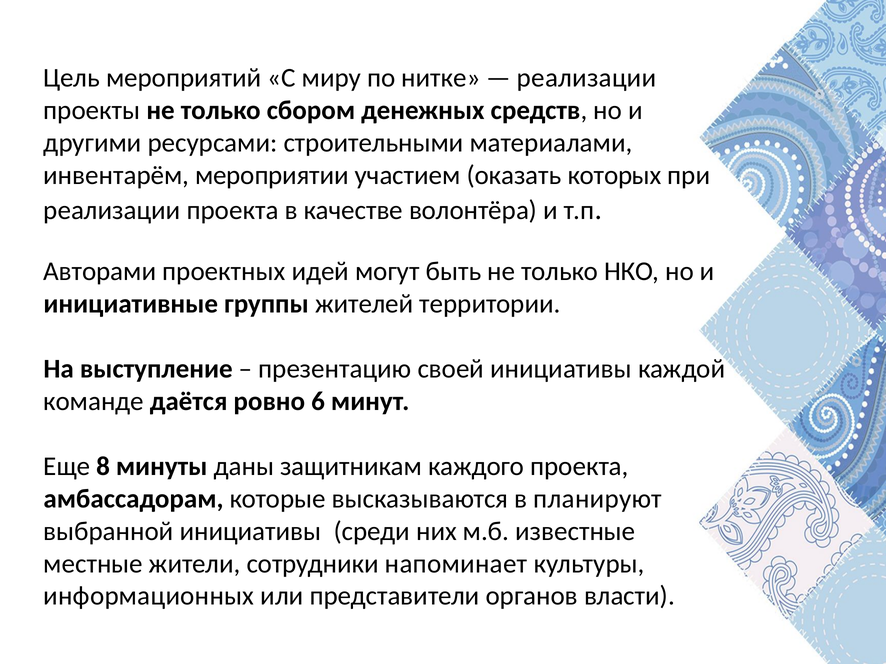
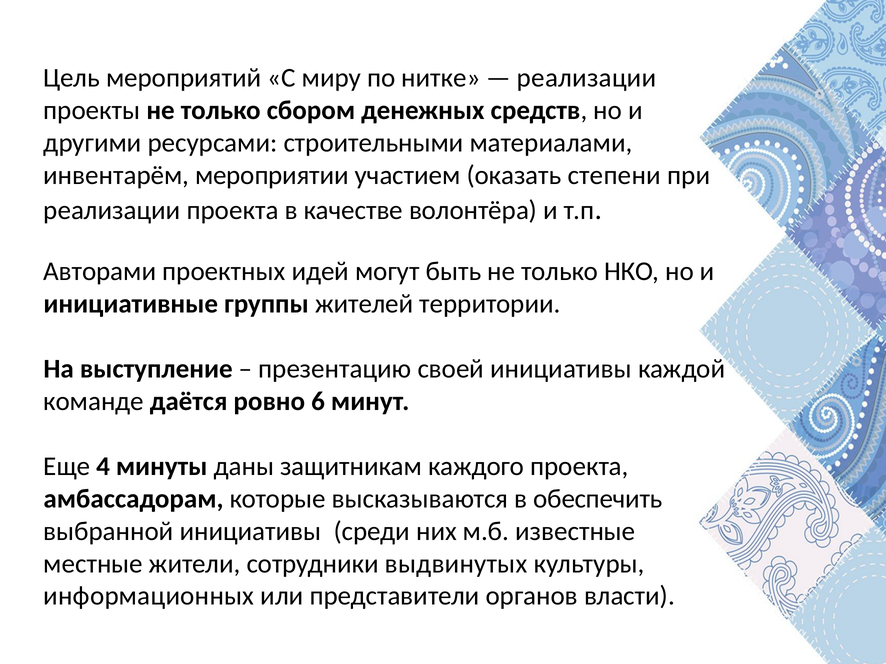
которых: которых -> степени
8: 8 -> 4
планируют: планируют -> обеспечить
напоминает: напоминает -> выдвинутых
